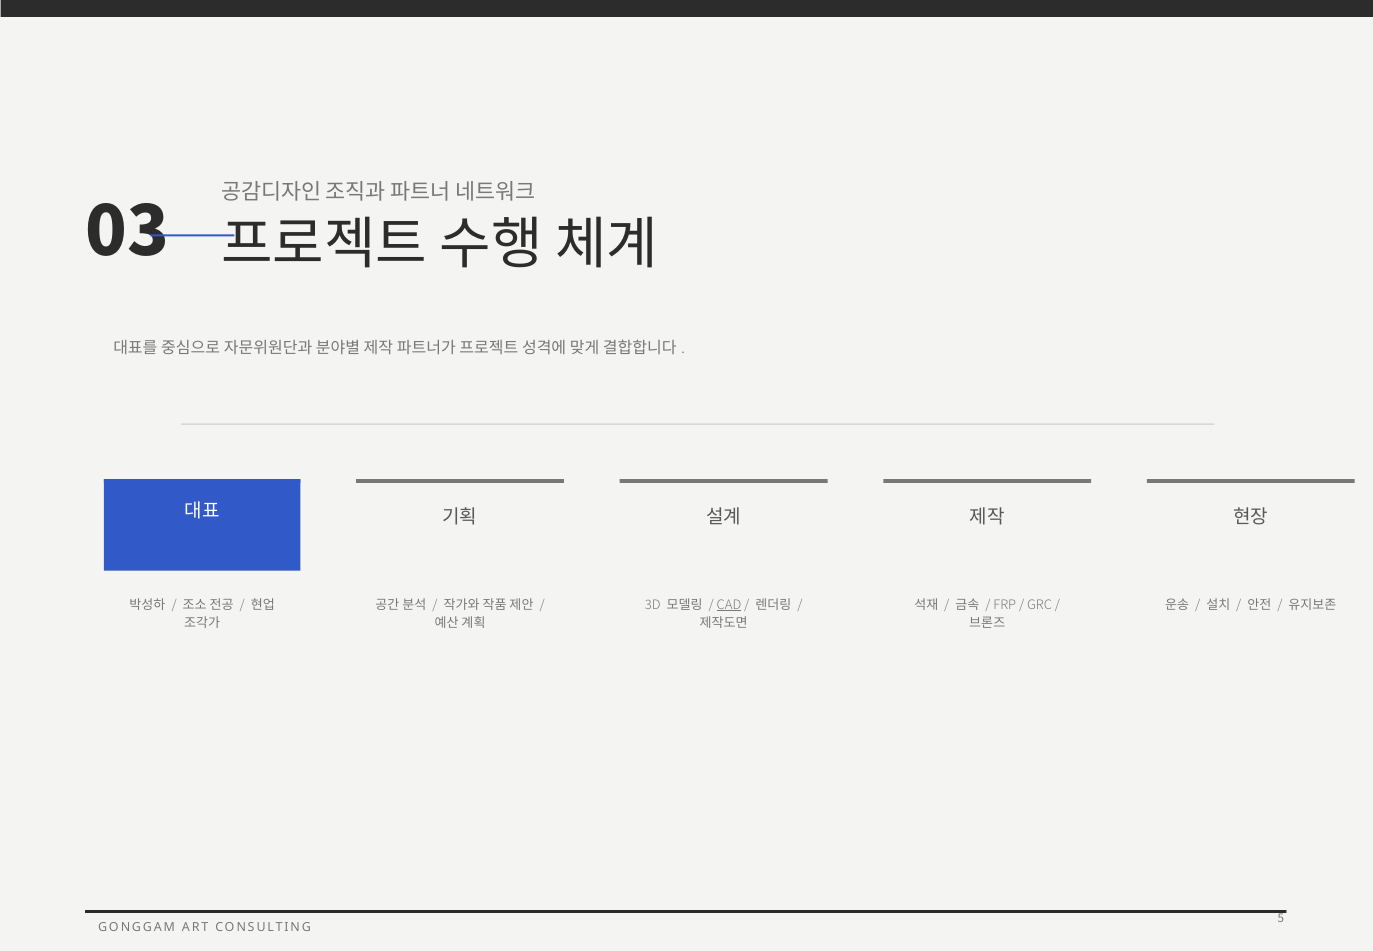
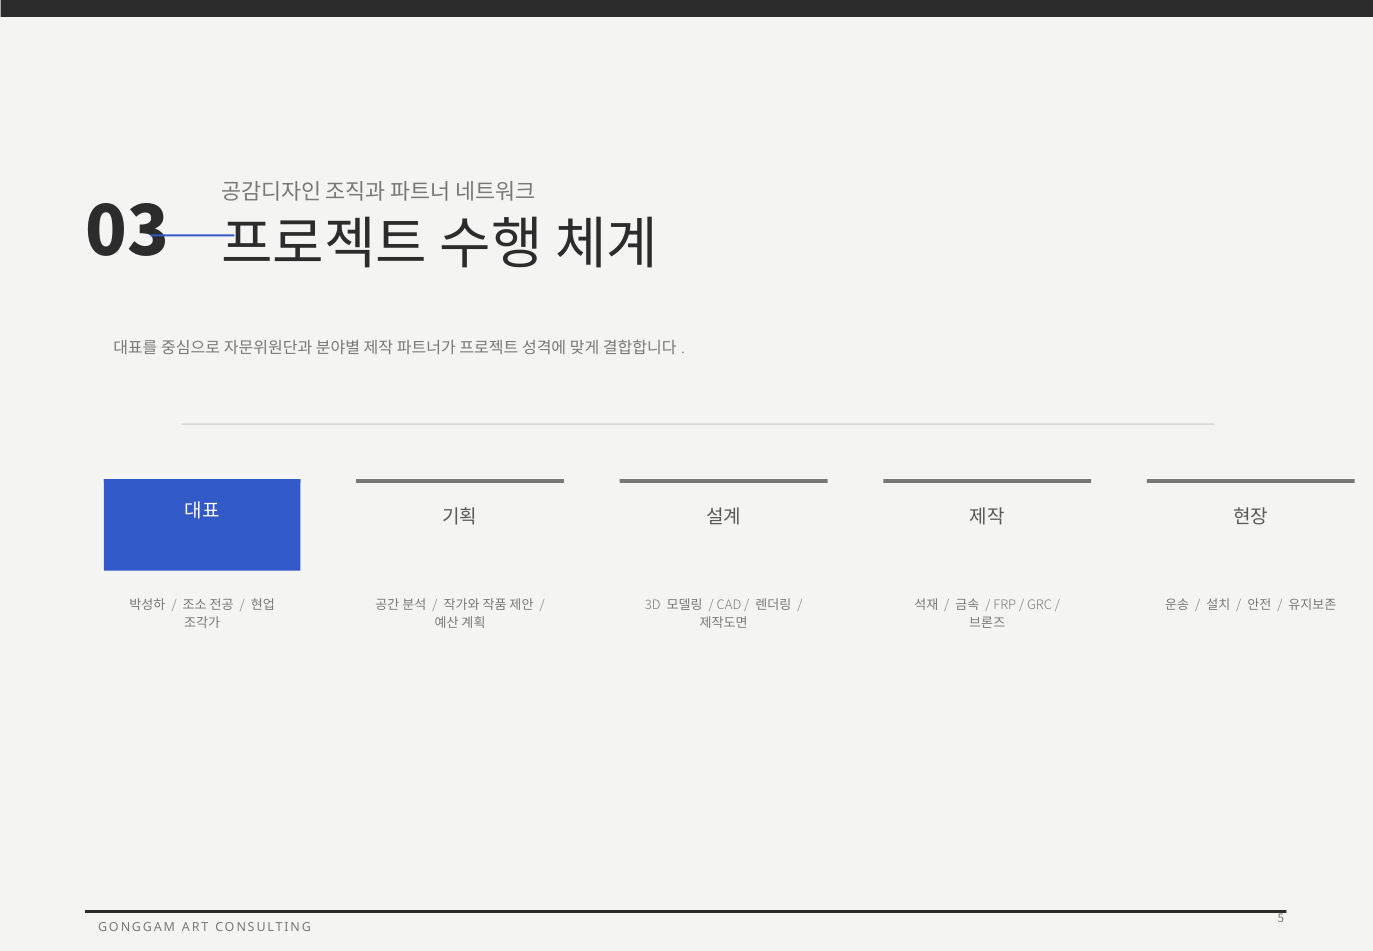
CAD underline: present -> none
